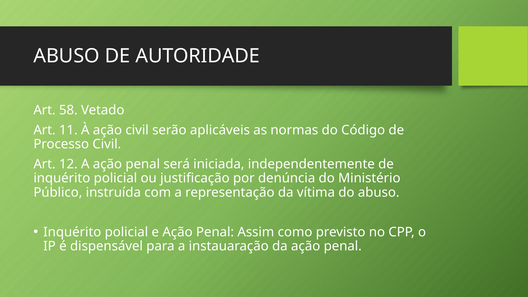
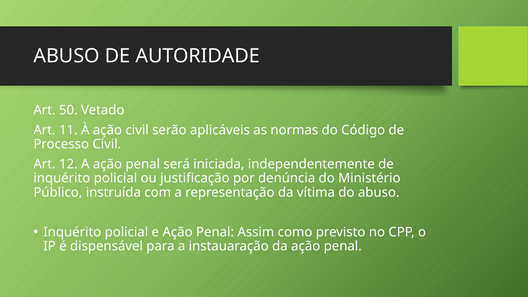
58: 58 -> 50
